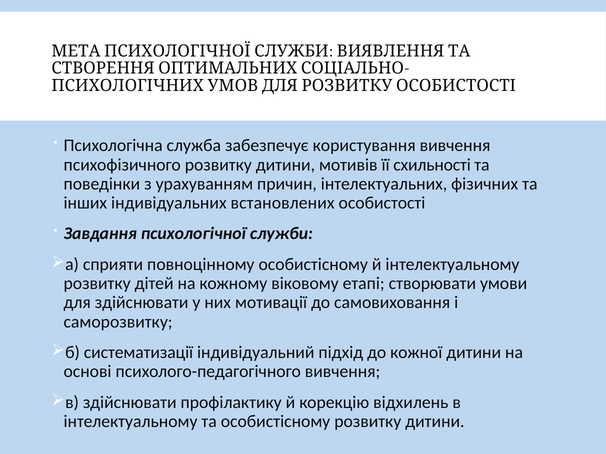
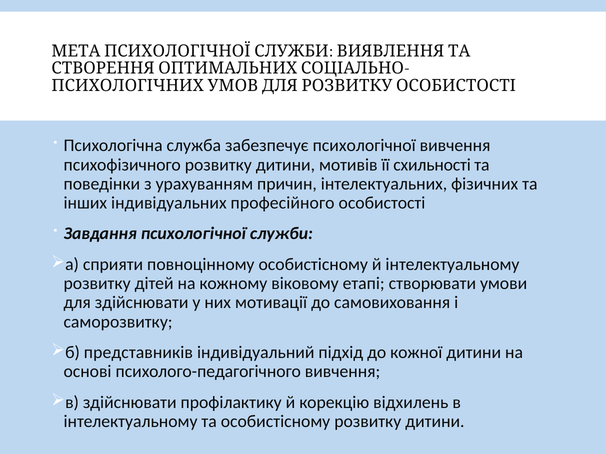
забезпечує користування: користування -> психологічної
встановлених: встановлених -> професійного
систематизації: систематизації -> представників
